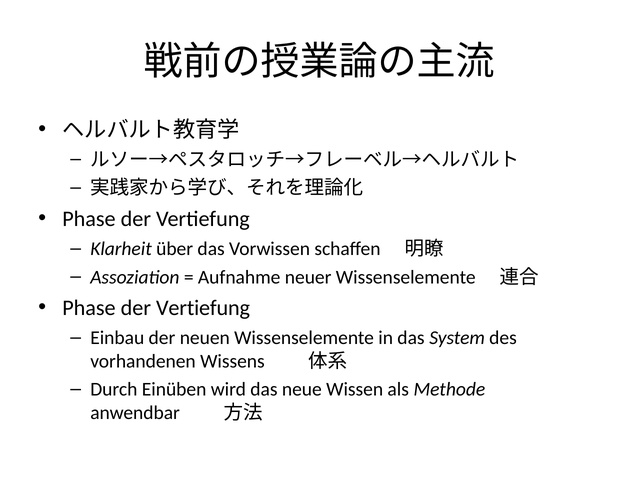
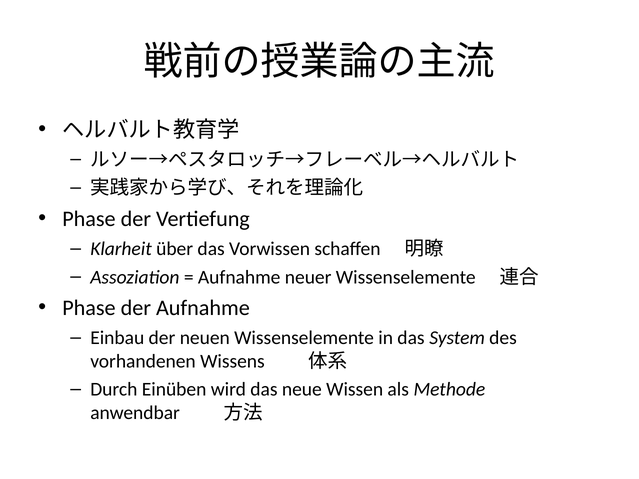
Vertiefung at (203, 308): Vertiefung -> Aufnahme
